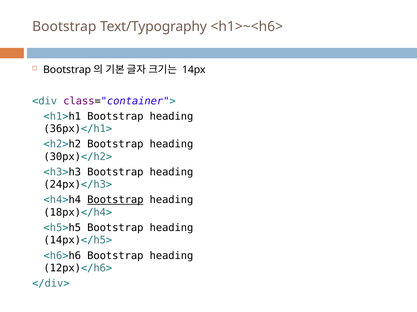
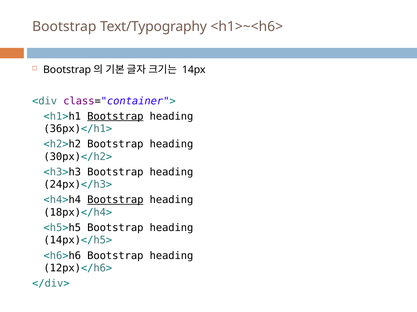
Bootstrap at (115, 117) underline: none -> present
